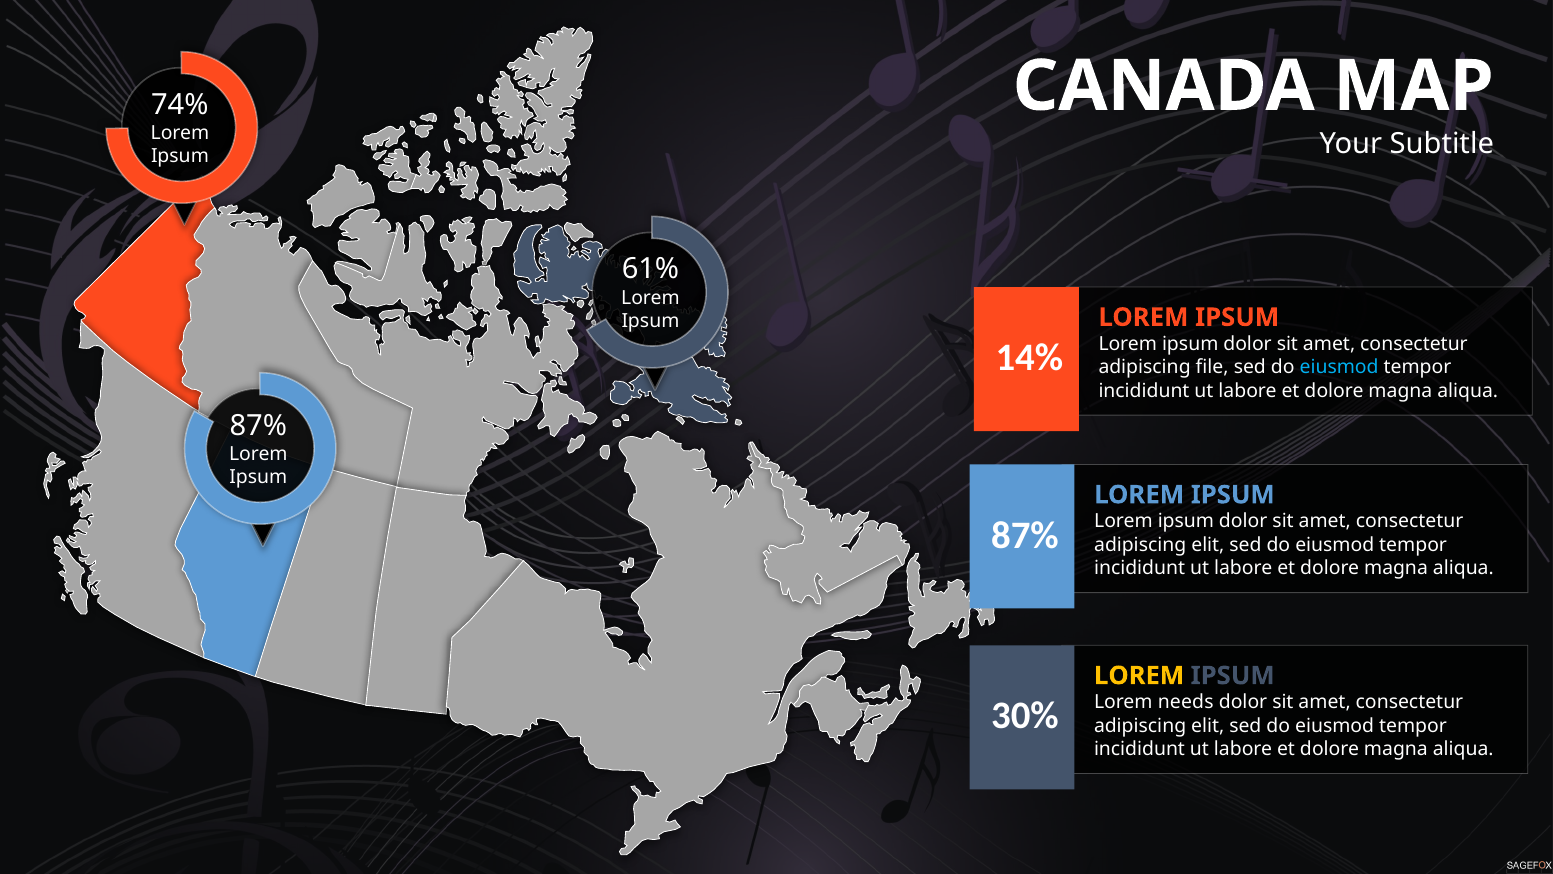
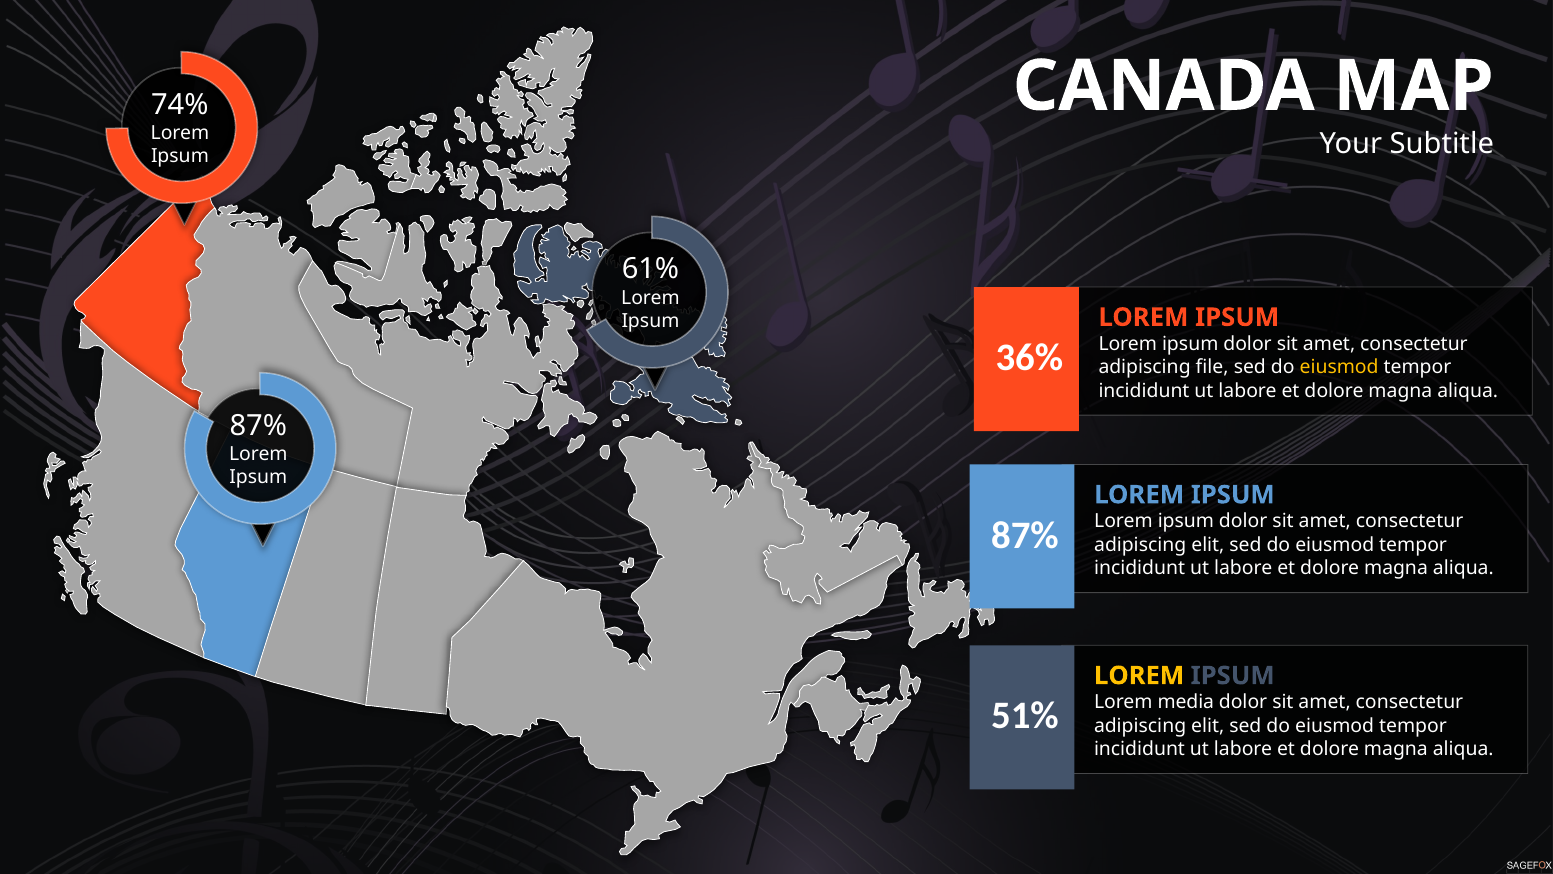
14%: 14% -> 36%
eiusmod at (1339, 367) colour: light blue -> yellow
needs: needs -> media
30%: 30% -> 51%
